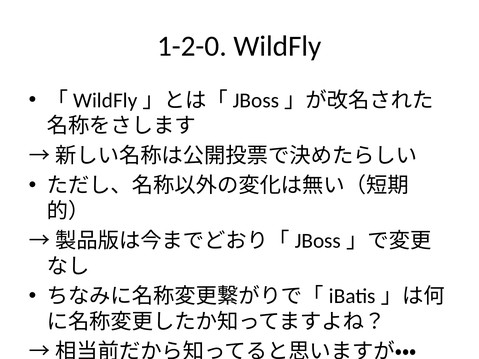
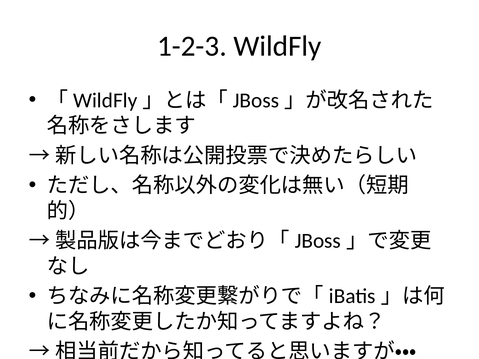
1-2-0: 1-2-0 -> 1-2-3
